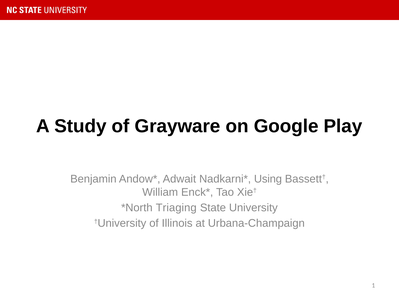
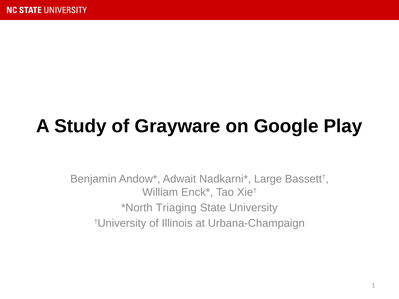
Using: Using -> Large
